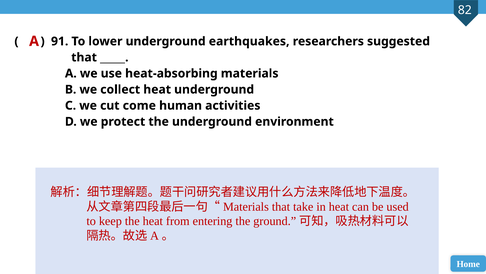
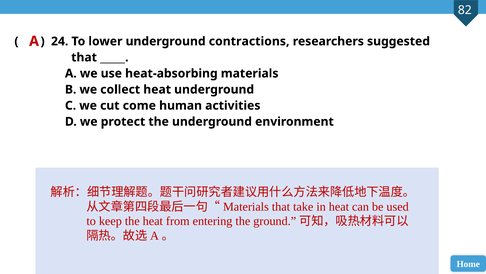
91: 91 -> 24
earthquakes: earthquakes -> contractions
